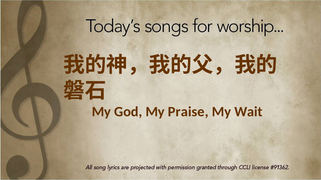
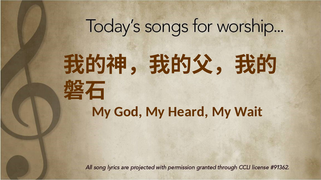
Praise: Praise -> Heard
